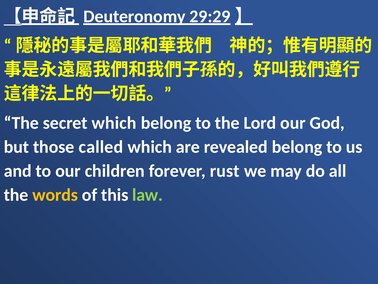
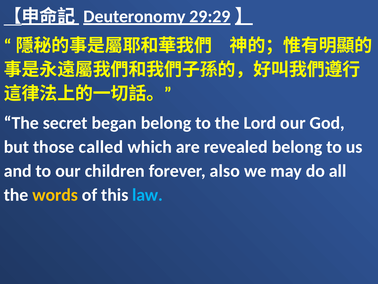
secret which: which -> began
rust: rust -> also
law colour: light green -> light blue
